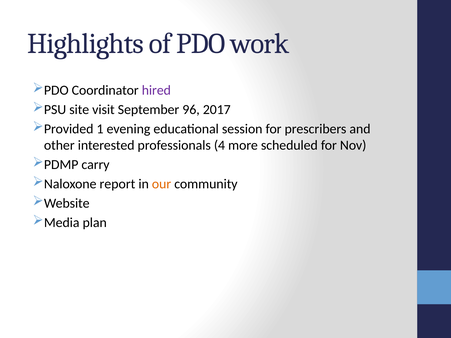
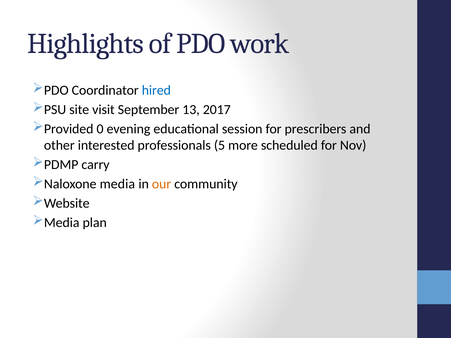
hired colour: purple -> blue
96: 96 -> 13
1: 1 -> 0
4: 4 -> 5
Naloxone report: report -> media
